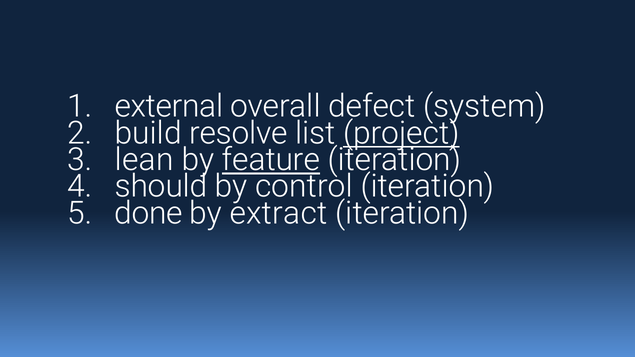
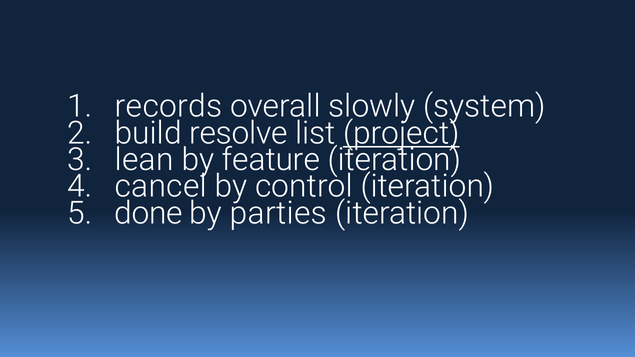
external: external -> records
defect: defect -> slowly
feature underline: present -> none
should: should -> cancel
extract: extract -> parties
